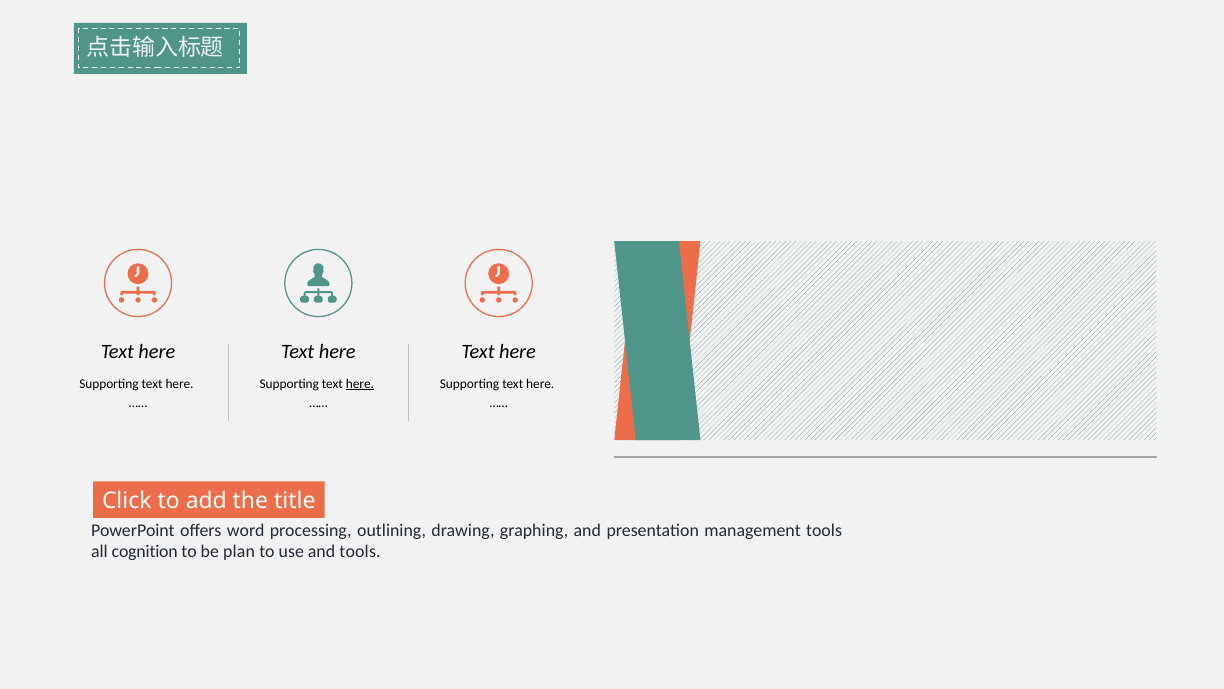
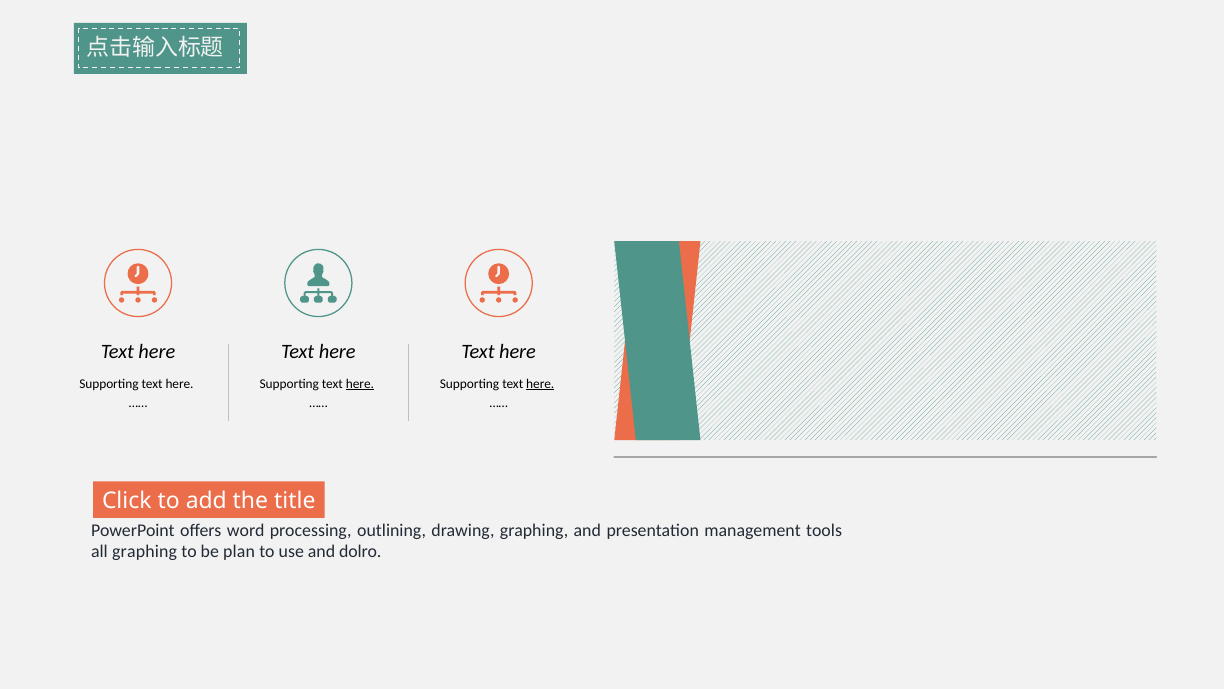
here at (540, 384) underline: none -> present
all cognition: cognition -> graphing
and tools: tools -> dolro
